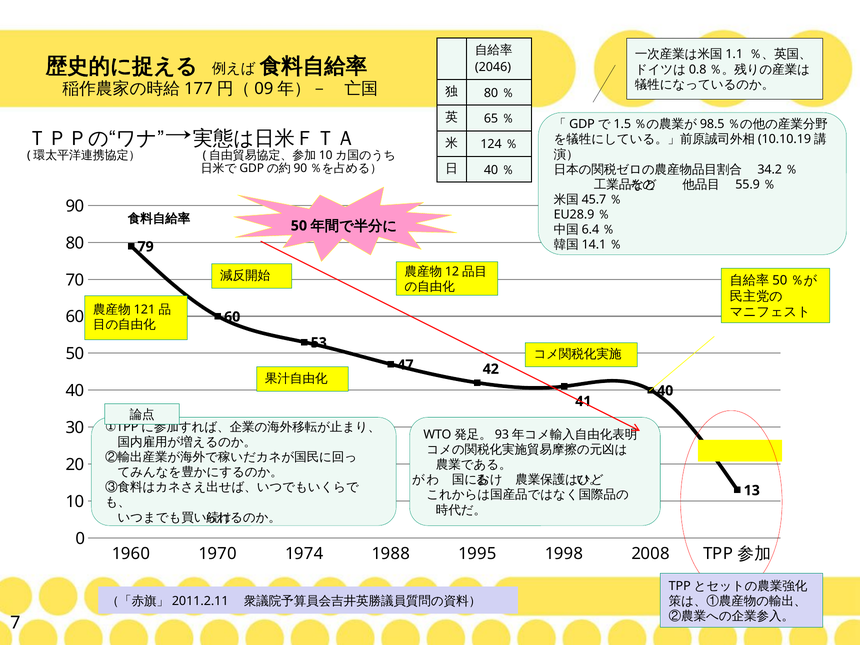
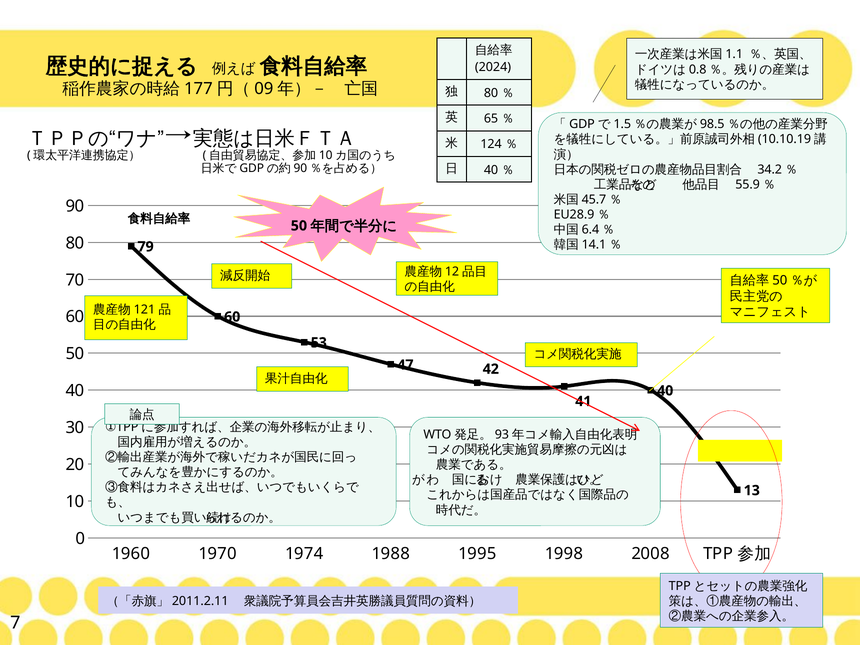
2046: 2046 -> 2024
